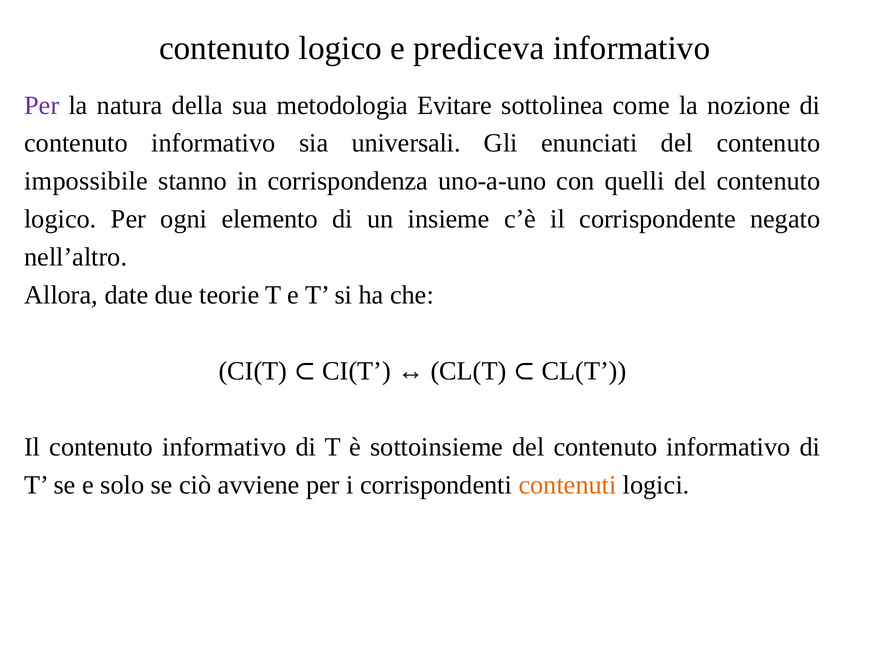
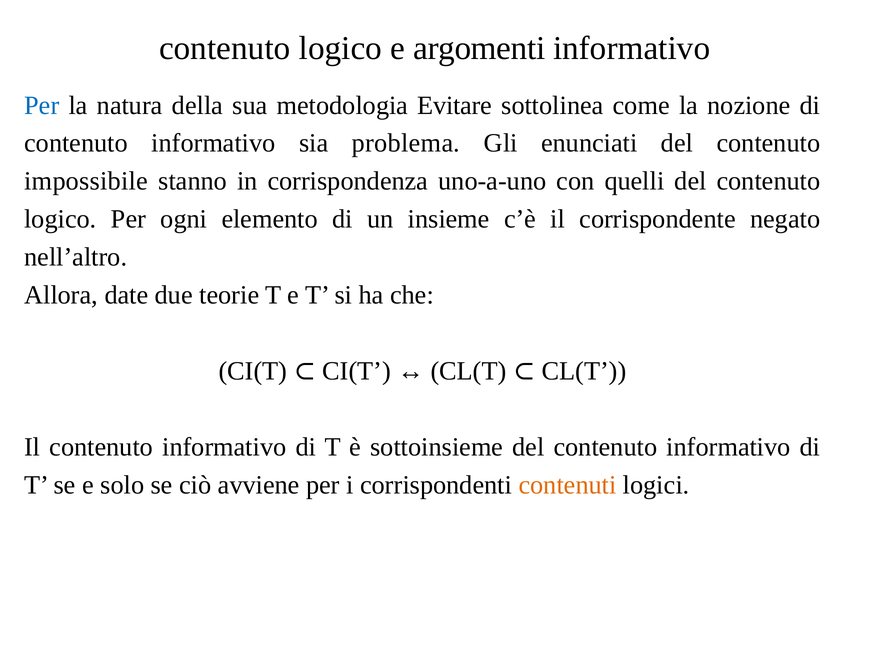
prediceva: prediceva -> argomenti
Per at (42, 105) colour: purple -> blue
universali: universali -> problema
